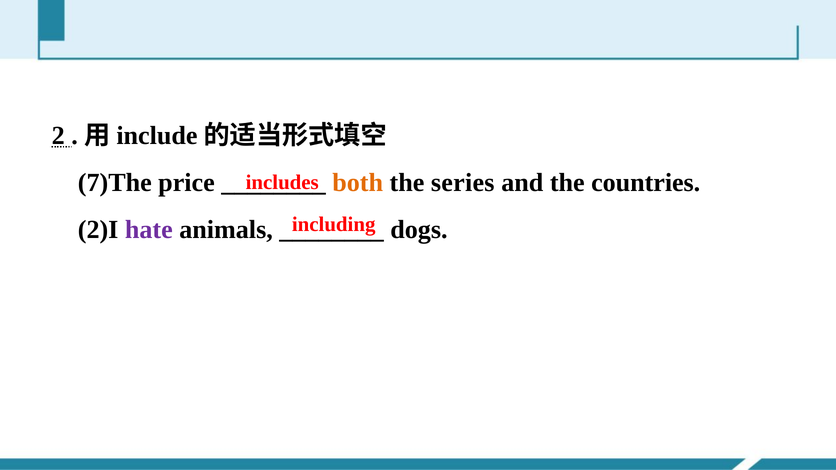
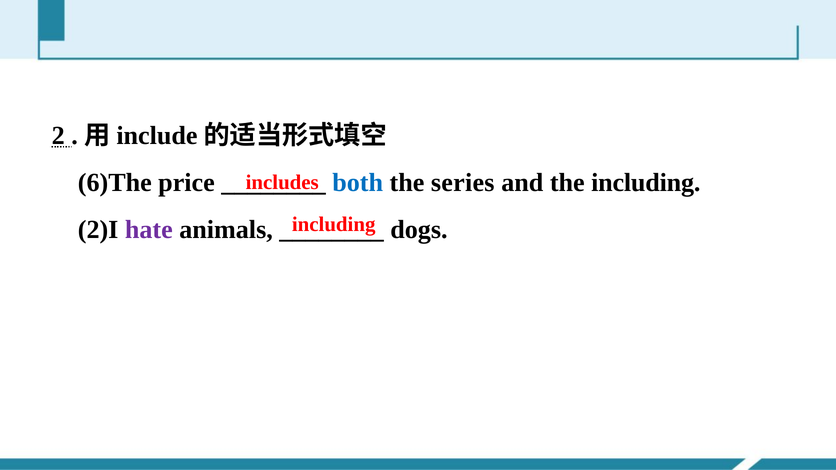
7)The: 7)The -> 6)The
both colour: orange -> blue
the countries: countries -> including
